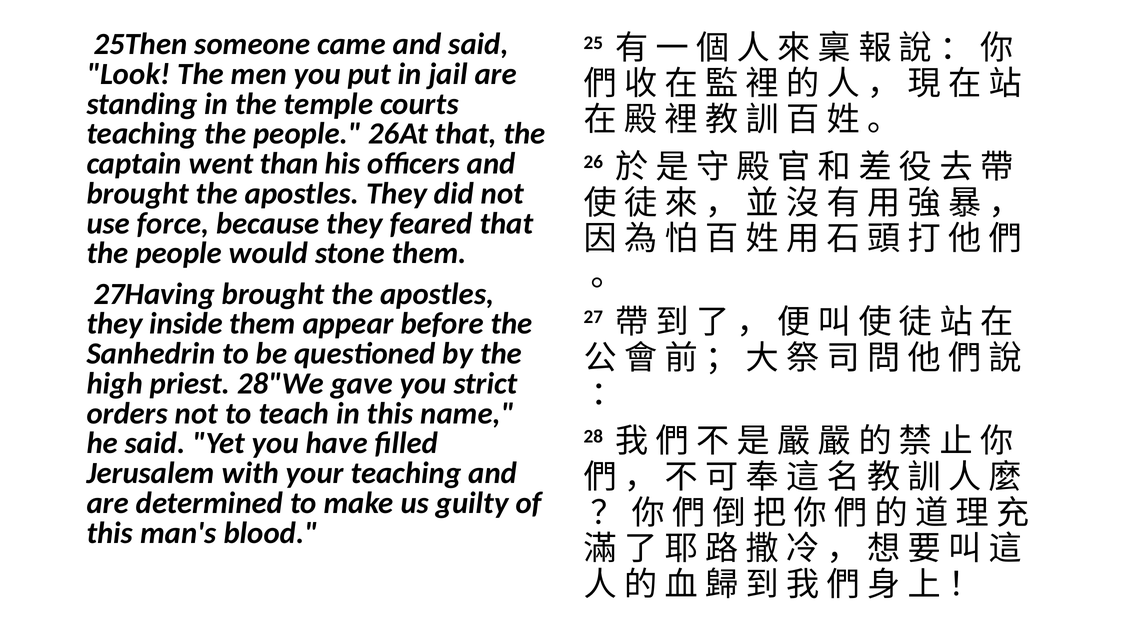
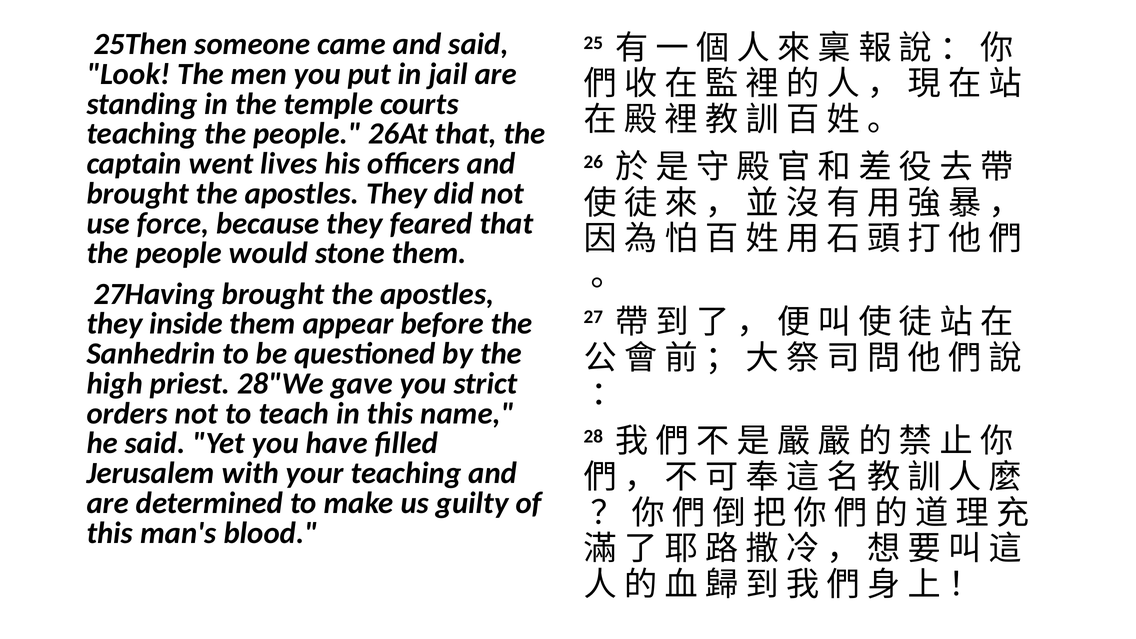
than: than -> lives
